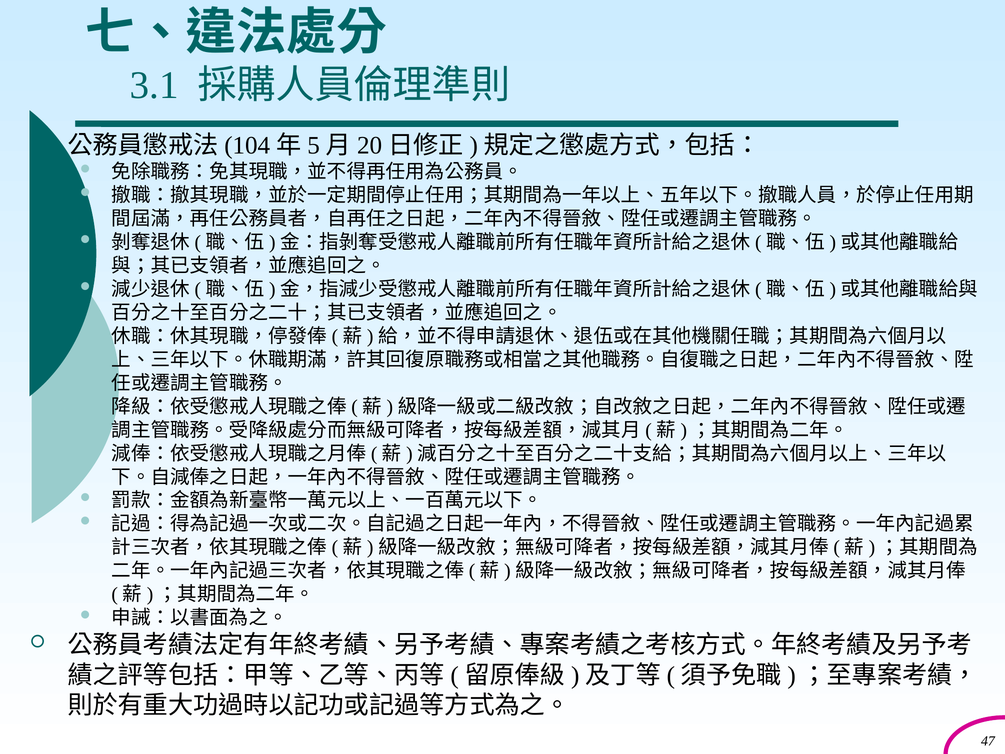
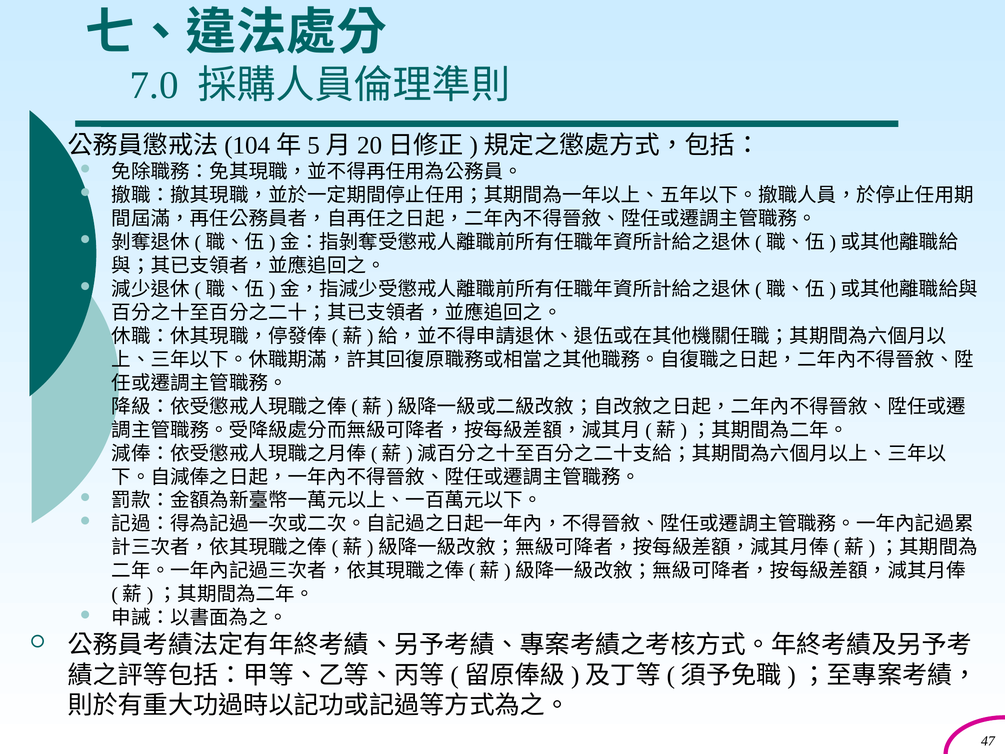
3.1: 3.1 -> 7.0
